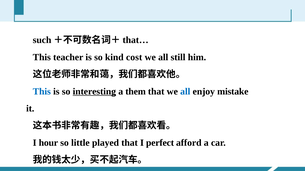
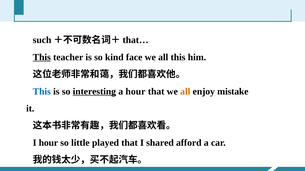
This at (42, 57) underline: none -> present
cost: cost -> face
all still: still -> this
a them: them -> hour
all at (185, 92) colour: blue -> orange
perfect: perfect -> shared
